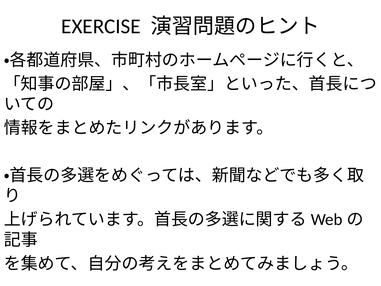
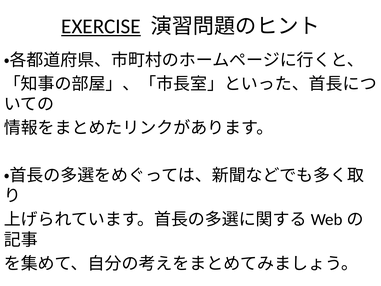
EXERCISE underline: none -> present
